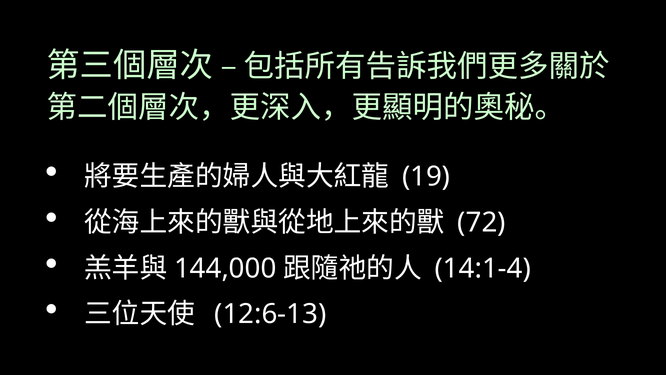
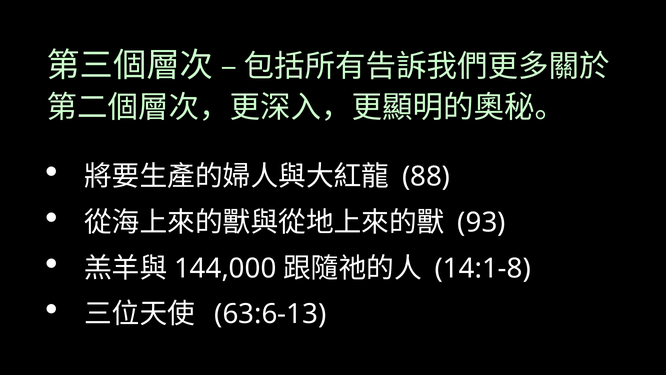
19: 19 -> 88
72: 72 -> 93
14:1-4: 14:1-4 -> 14:1-8
12:6-13: 12:6-13 -> 63:6-13
